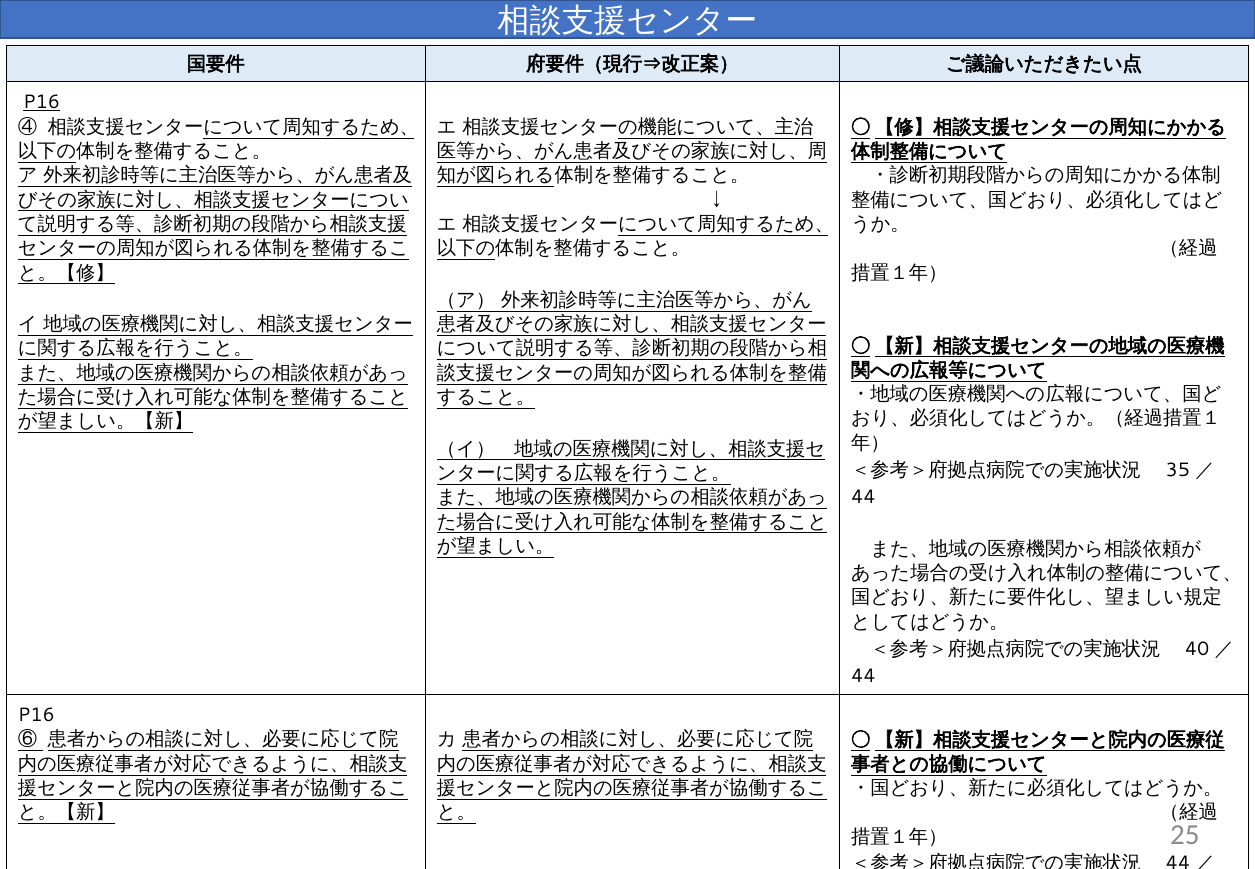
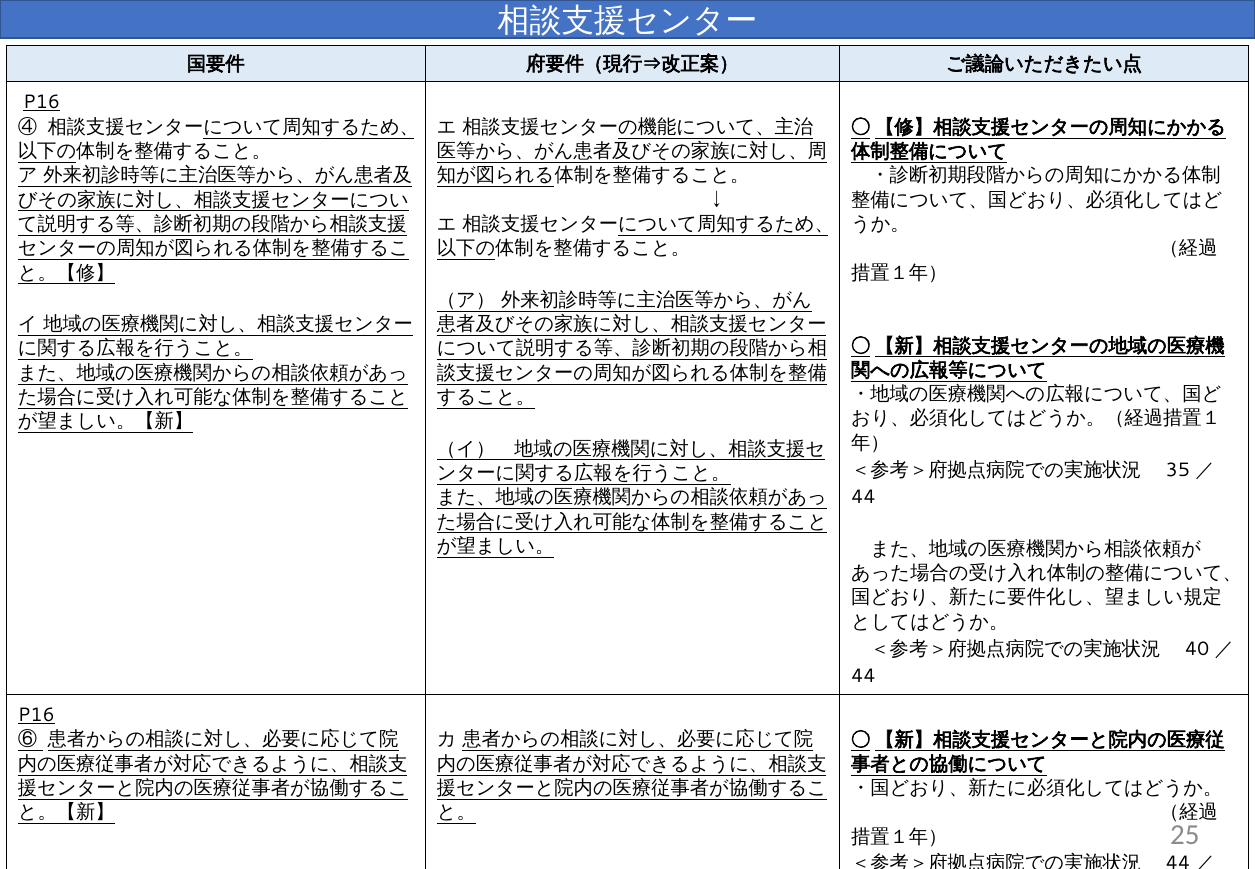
P16 at (36, 715) underline: none -> present
